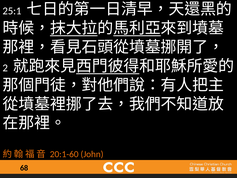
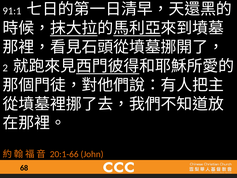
25:1: 25:1 -> 91:1
20:1-60: 20:1-60 -> 20:1-66
